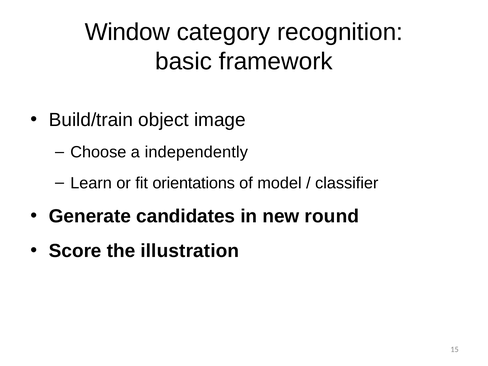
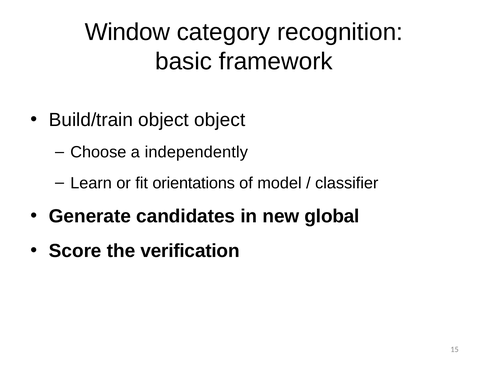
object image: image -> object
round: round -> global
illustration: illustration -> verification
